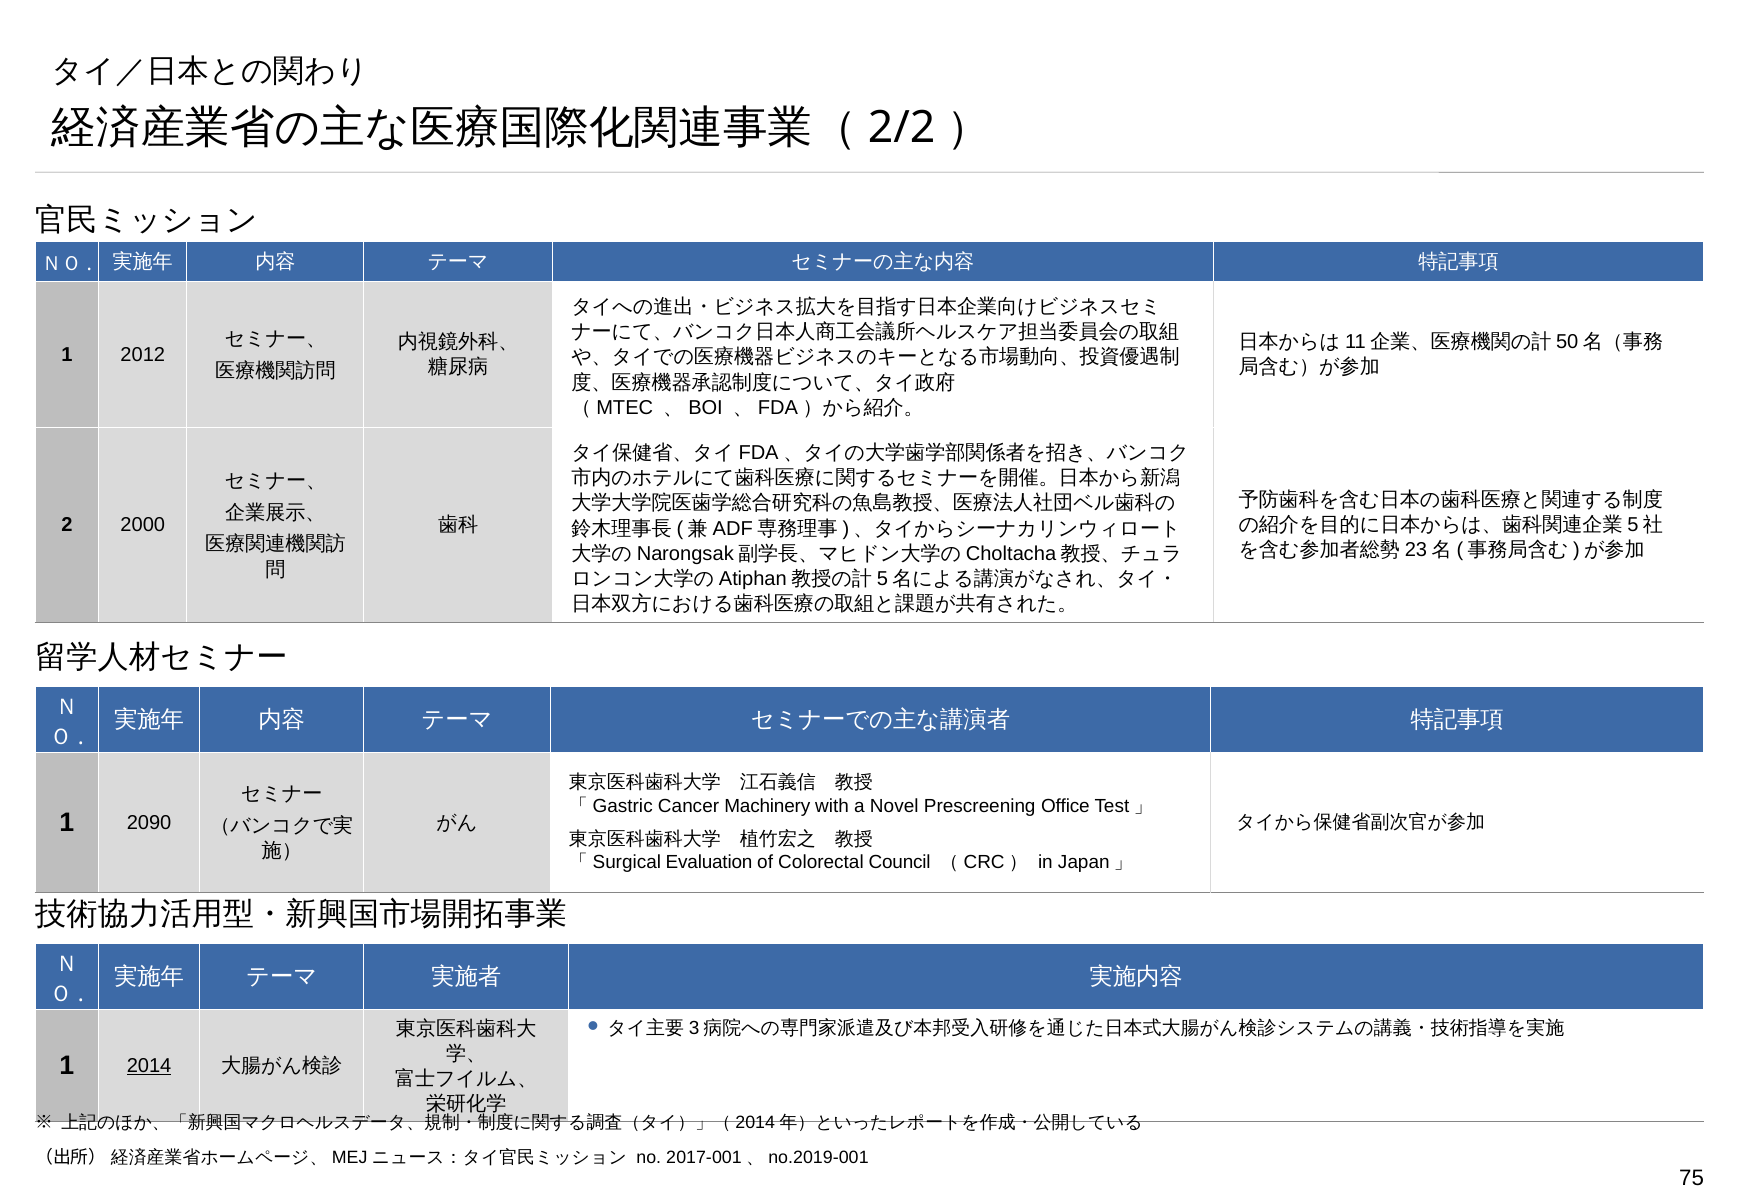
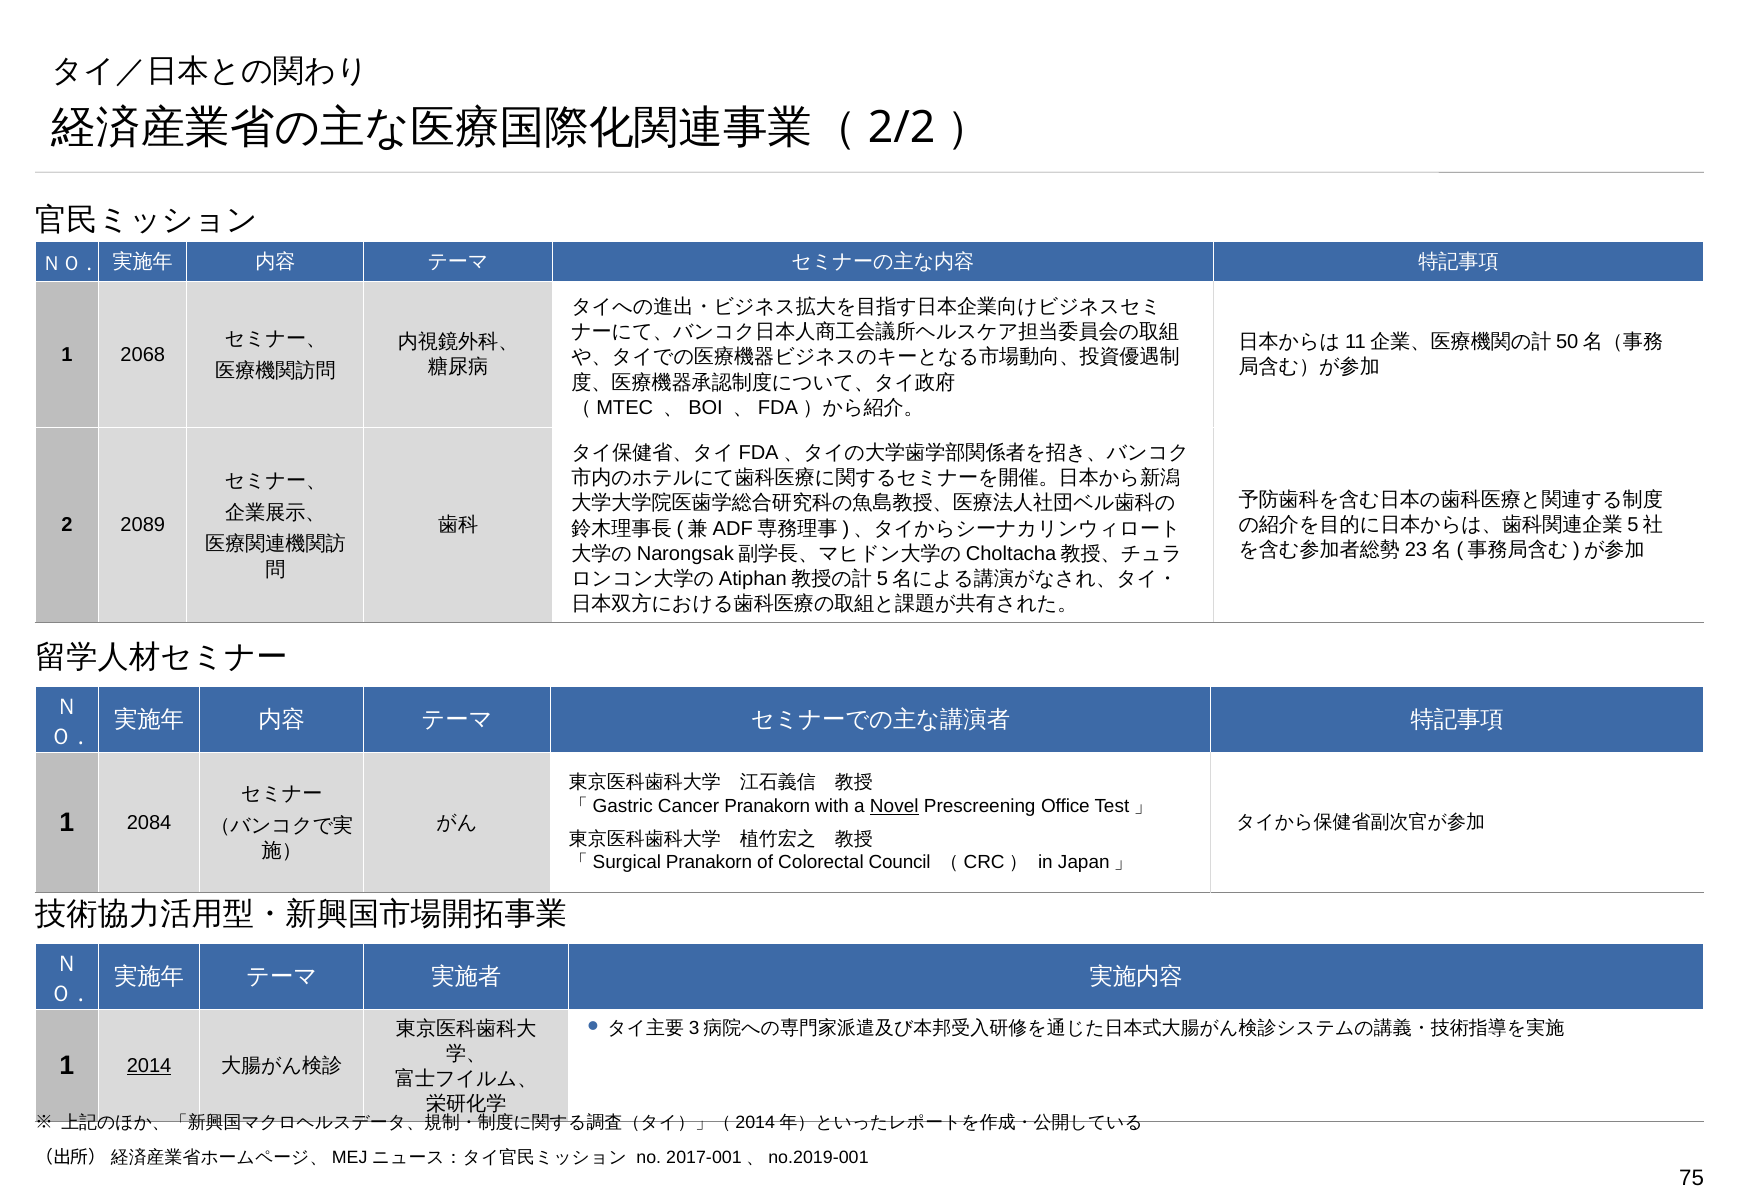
2012: 2012 -> 2068
2000: 2000 -> 2089
Cancer Machinery: Machinery -> Pranakorn
Novel underline: none -> present
2090: 2090 -> 2084
Evaluation at (709, 863): Evaluation -> Pranakorn
